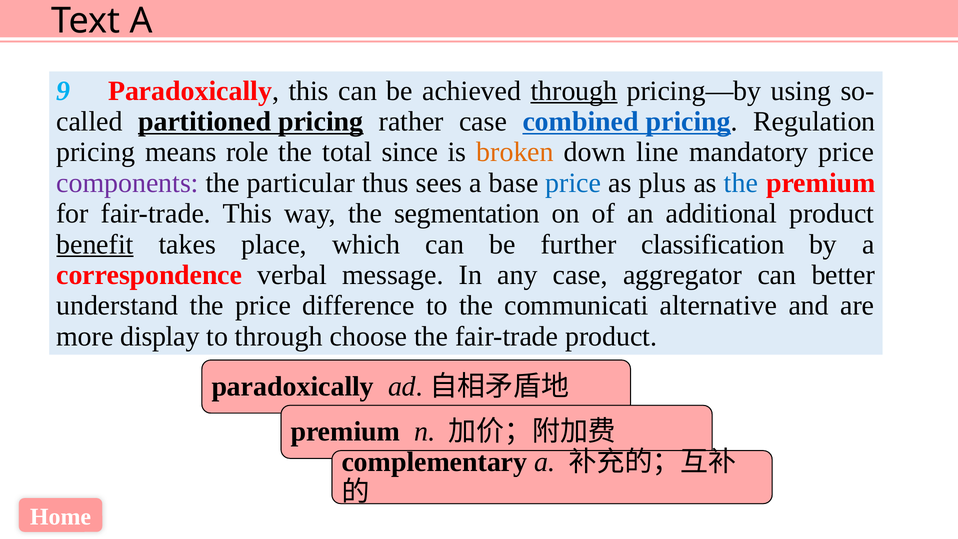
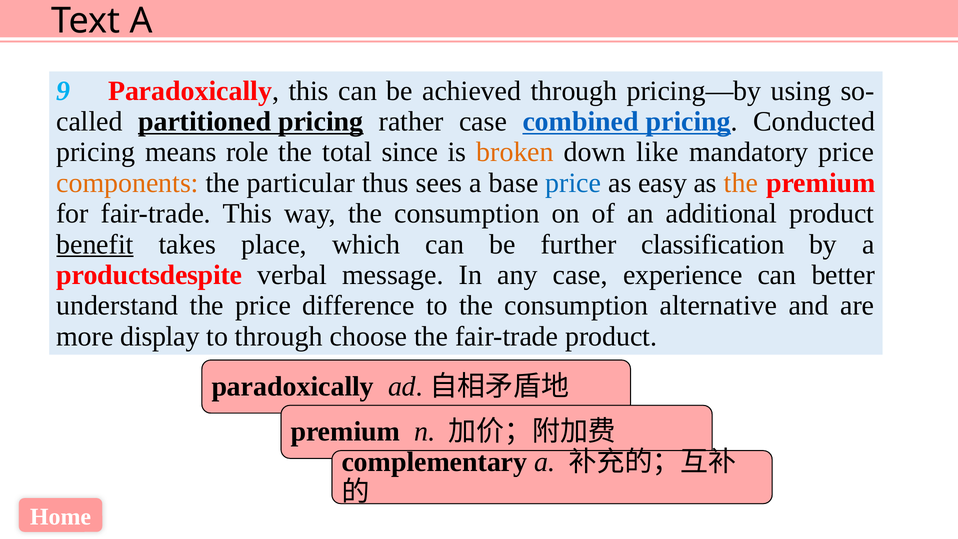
through at (574, 91) underline: present -> none
Regulation: Regulation -> Conducted
line: line -> like
components colour: purple -> orange
plus: plus -> easy
the at (741, 183) colour: blue -> orange
way the segmentation: segmentation -> consumption
correspondence: correspondence -> productsdespite
aggregator: aggregator -> experience
to the communicati: communicati -> consumption
